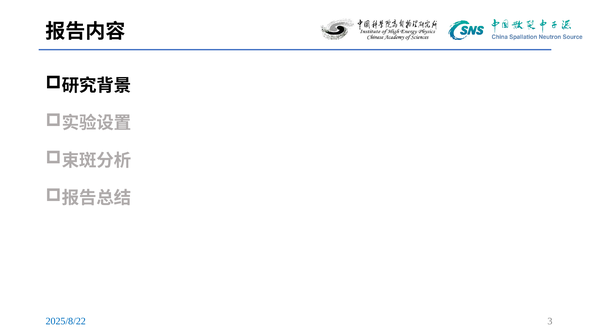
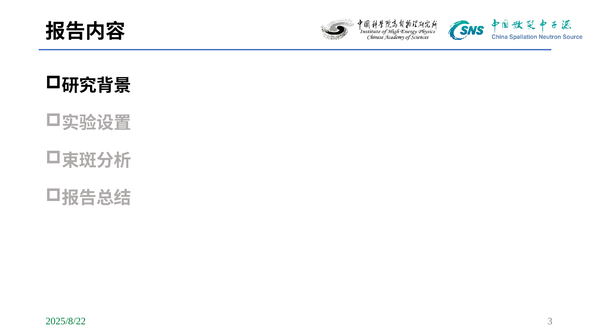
2025/8/22 colour: blue -> green
